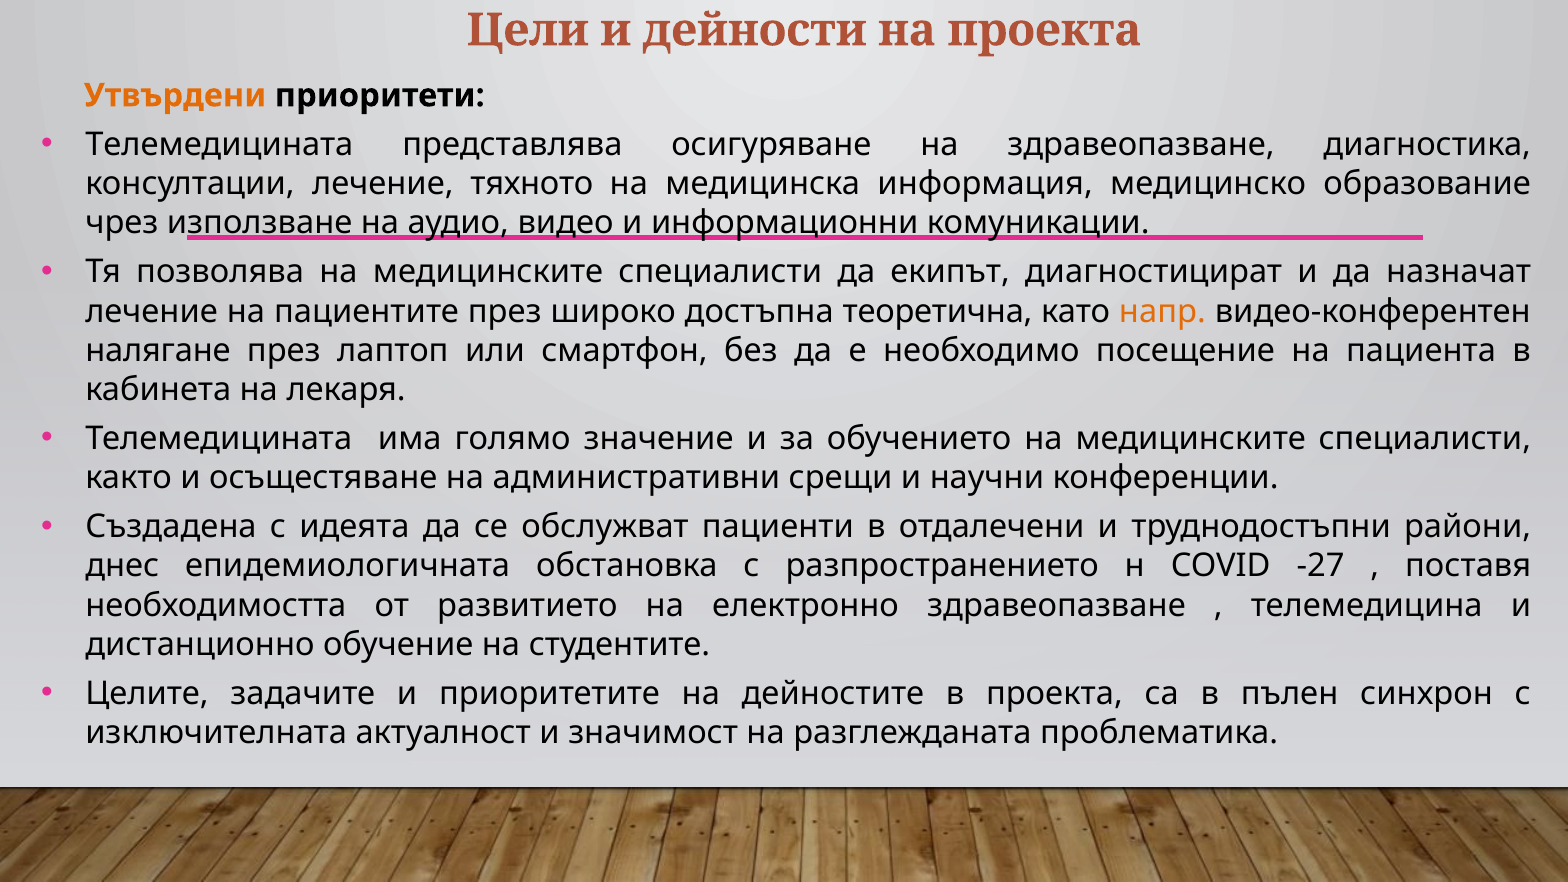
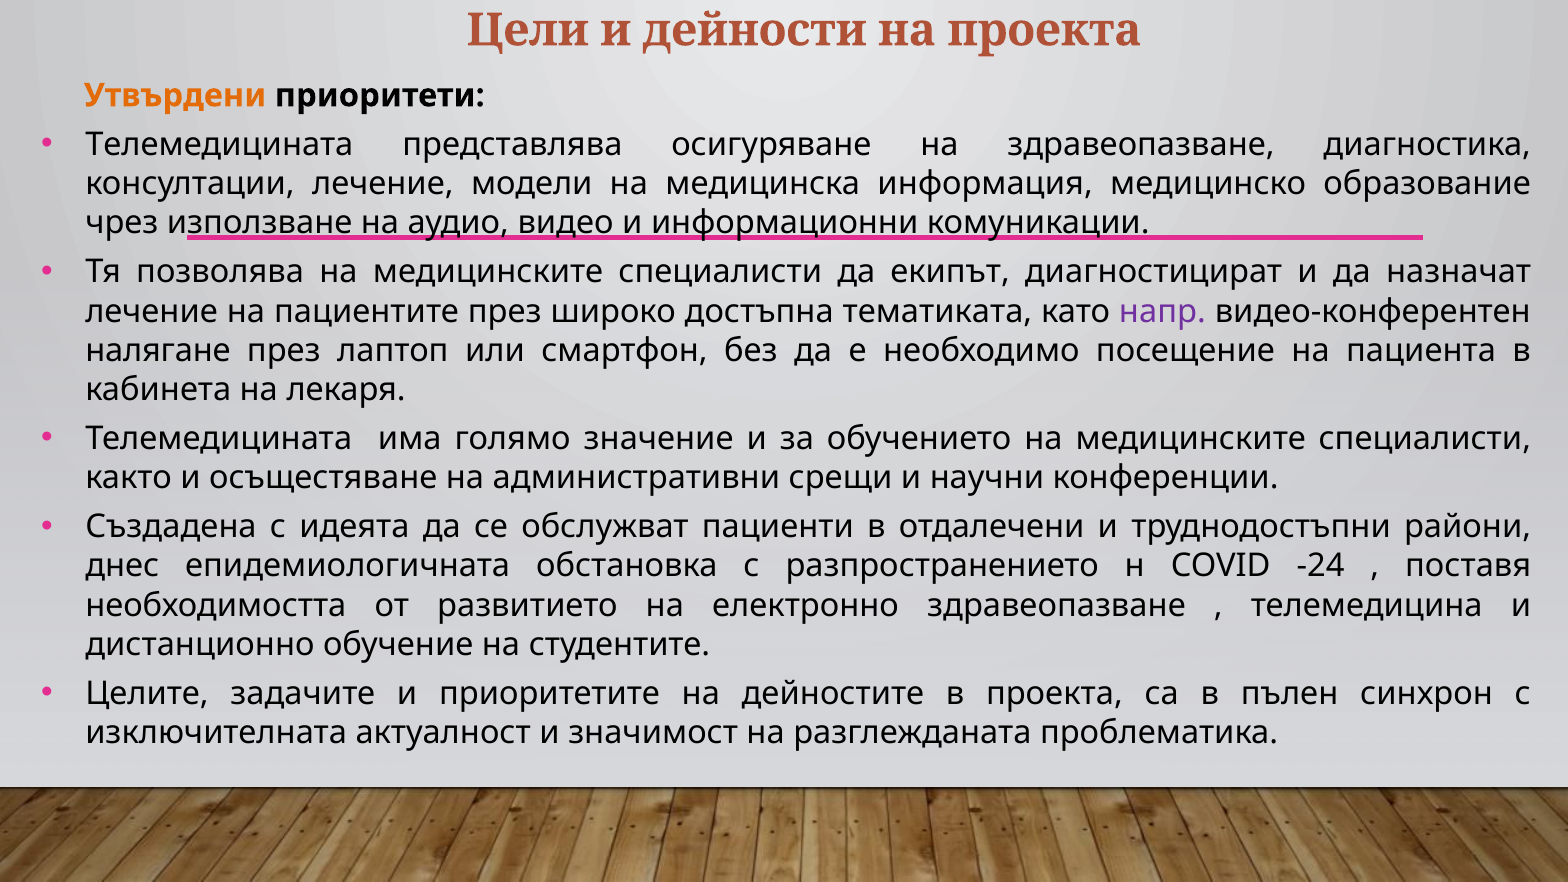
тяхното: тяхното -> модели
теоретична: теоретична -> тематиката
напр colour: orange -> purple
-27: -27 -> -24
